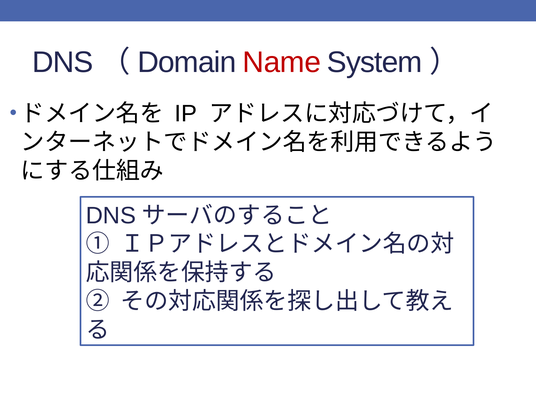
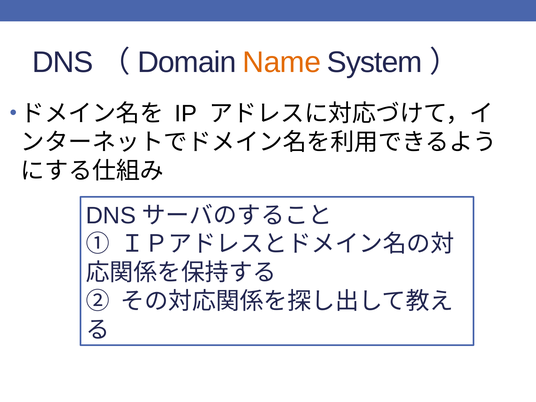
Name colour: red -> orange
